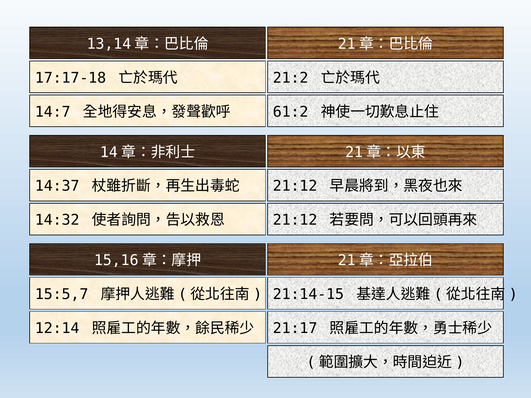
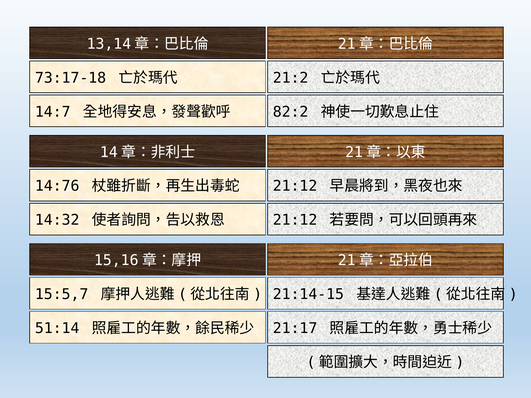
17:17-18: 17:17-18 -> 73:17-18
61:2: 61:2 -> 82:2
14:37: 14:37 -> 14:76
12:14: 12:14 -> 51:14
